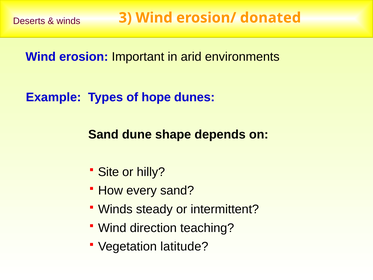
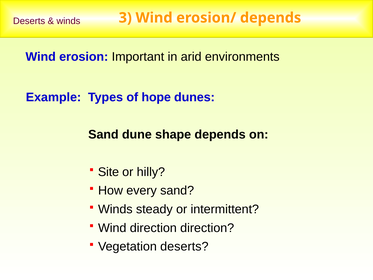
erosion/ donated: donated -> depends
direction teaching: teaching -> direction
Vegetation latitude: latitude -> deserts
